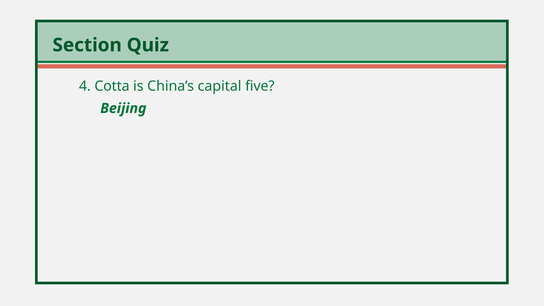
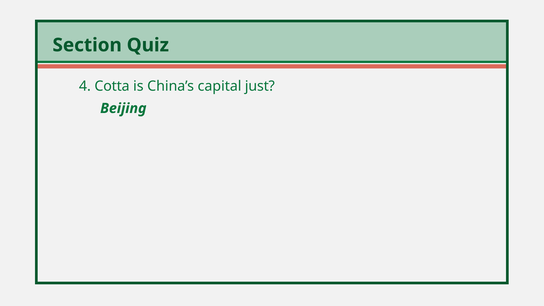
five: five -> just
